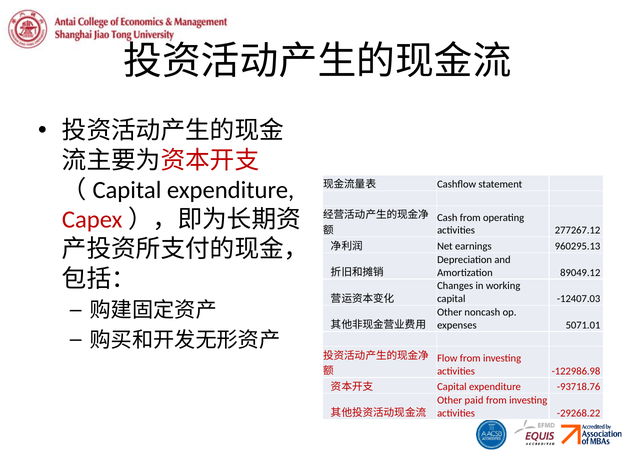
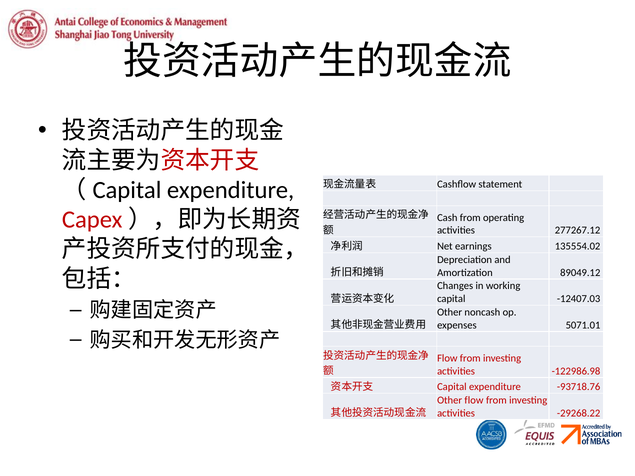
960295.13: 960295.13 -> 135554.02
Other paid: paid -> flow
